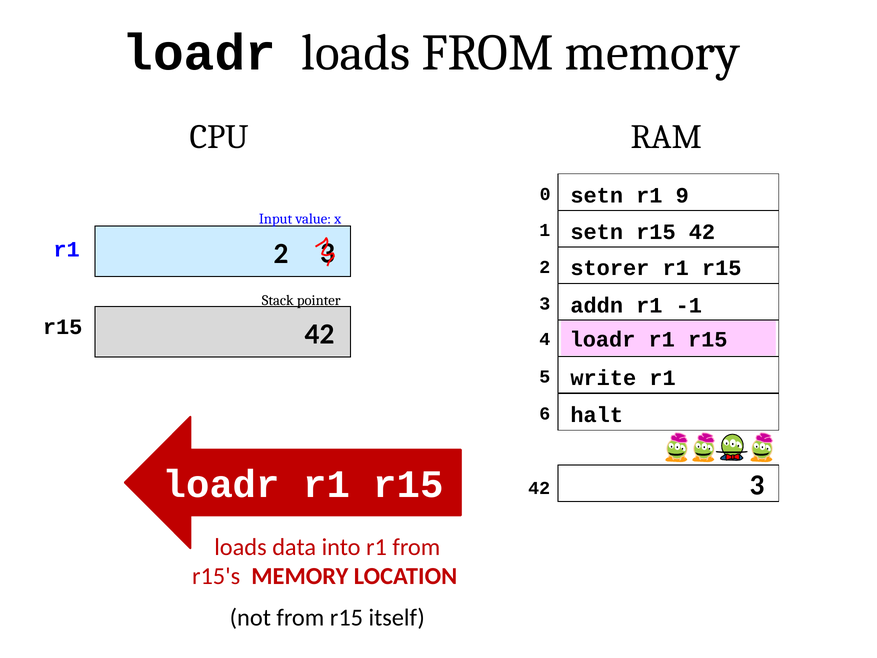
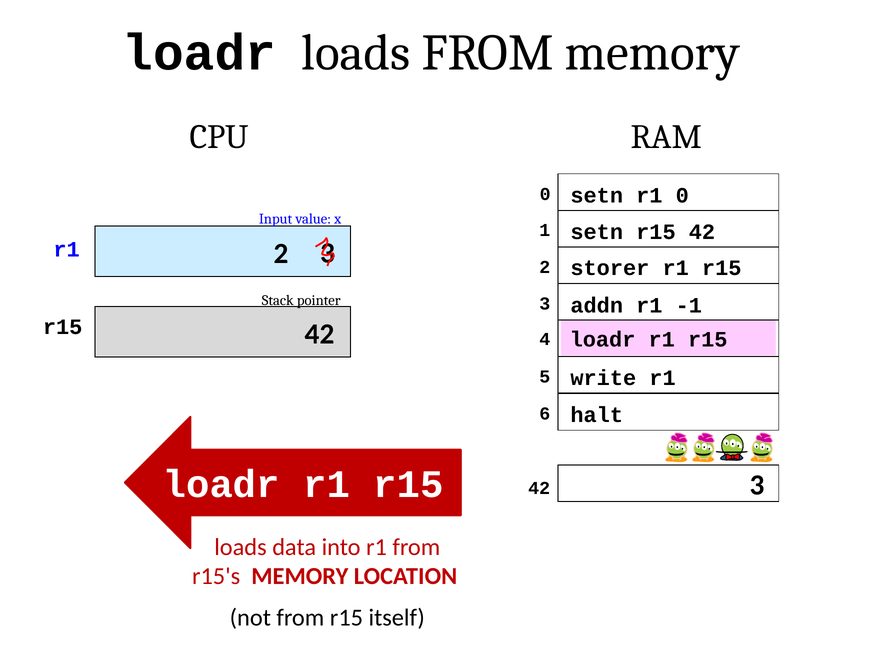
r1 9: 9 -> 0
